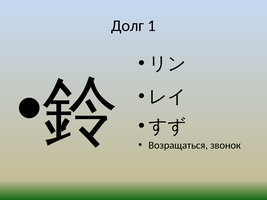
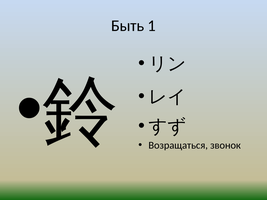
Долг: Долг -> Быть
